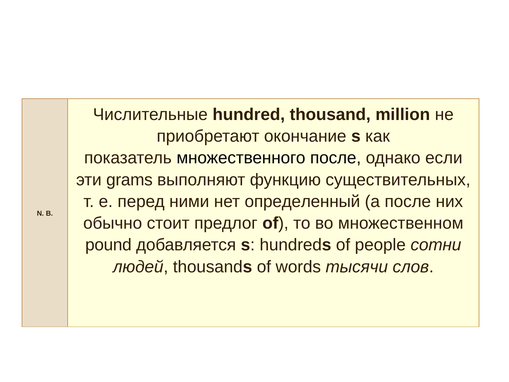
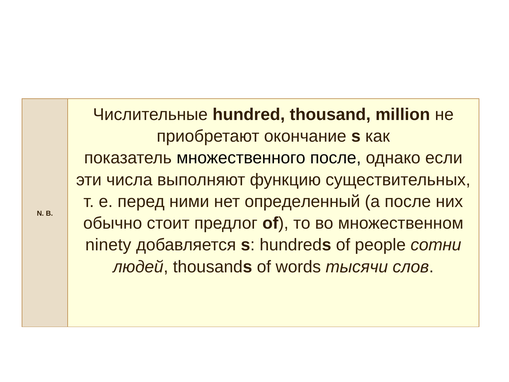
grams: grams -> числа
pound: pound -> ninety
